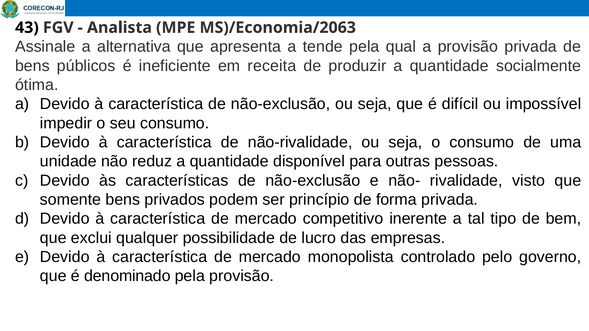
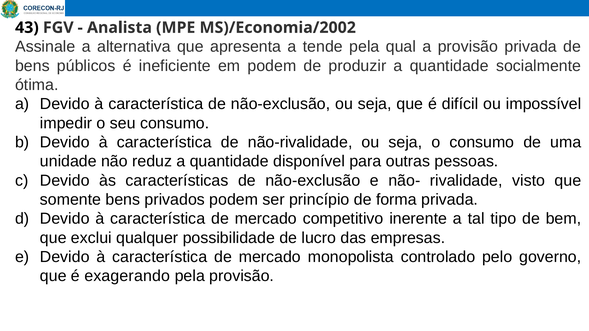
MS)/Economia/2063: MS)/Economia/2063 -> MS)/Economia/2002
em receita: receita -> podem
denominado: denominado -> exagerando
